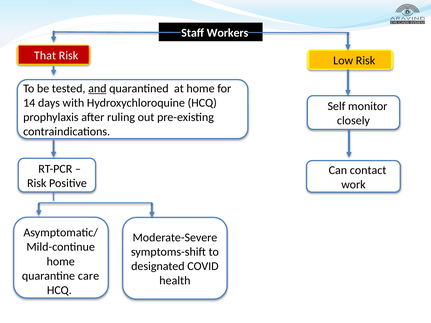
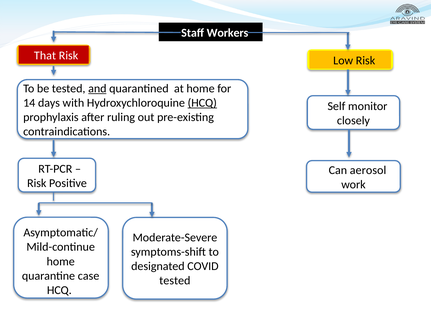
HCQ at (202, 103) underline: none -> present
contact: contact -> aerosol
care: care -> case
health at (175, 281): health -> tested
